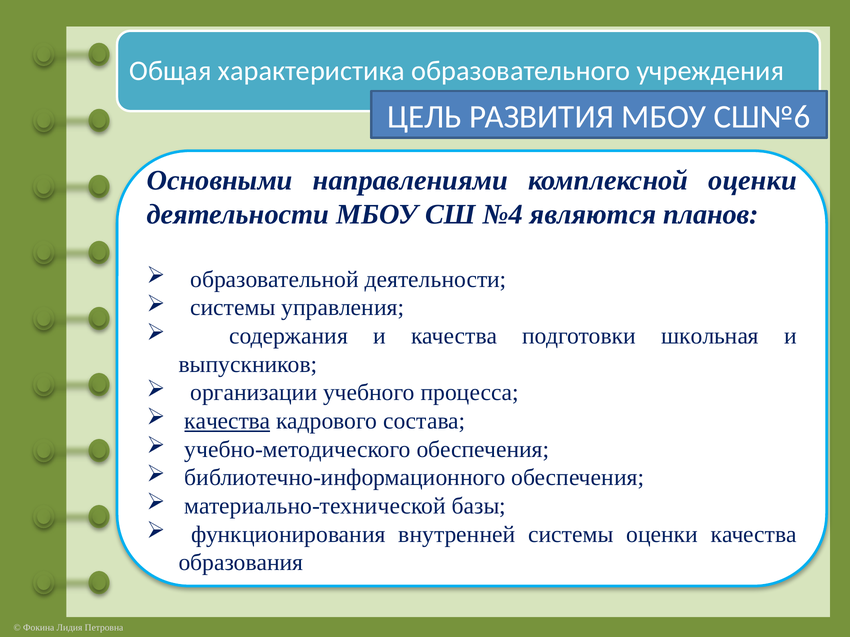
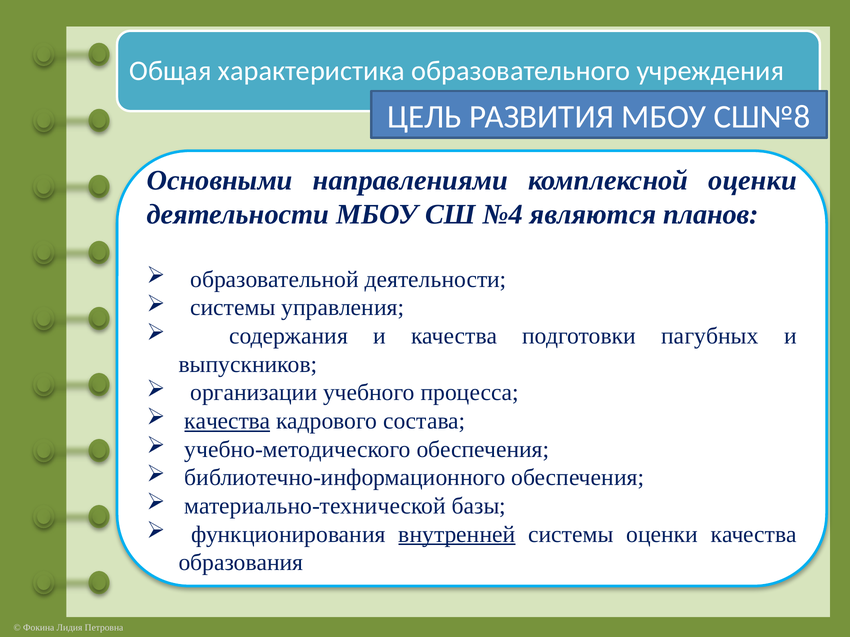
СШ№6: СШ№6 -> СШ№8
школьная: школьная -> пагубных
внутренней underline: none -> present
